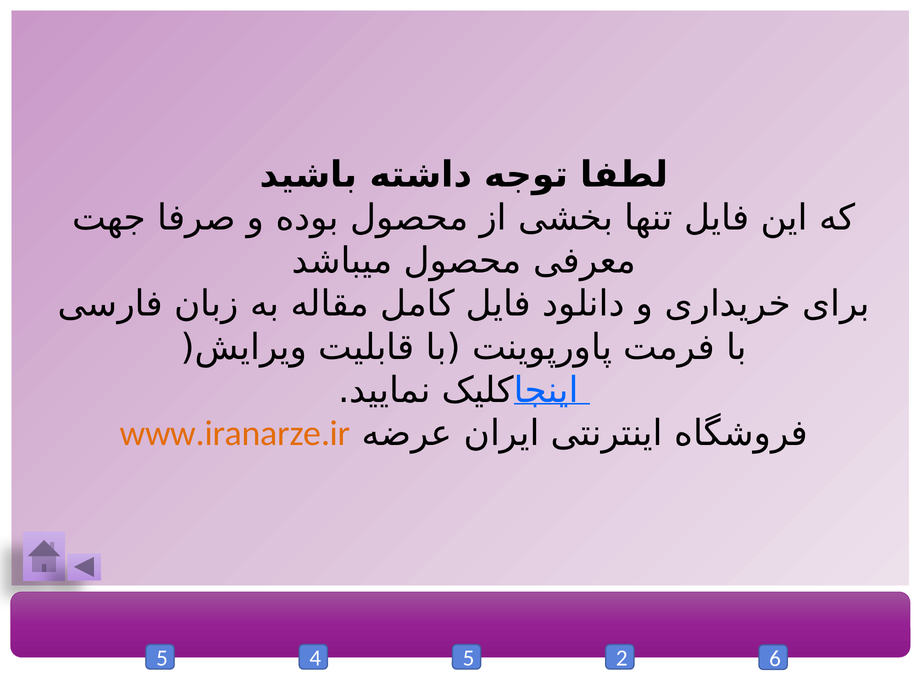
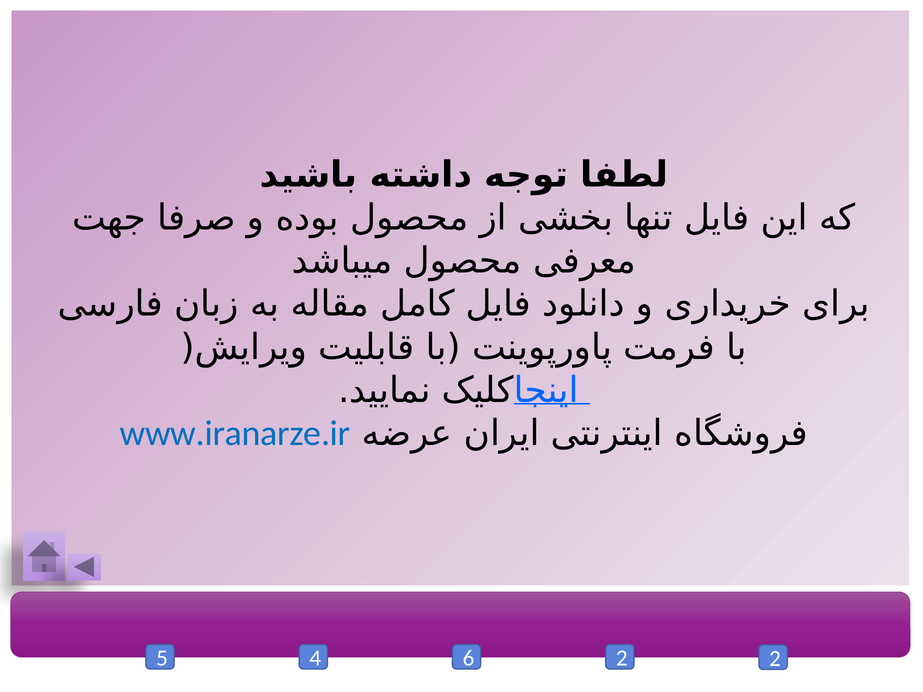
www.iranarze.ir colour: orange -> blue
4 5: 5 -> 6
2 6: 6 -> 2
